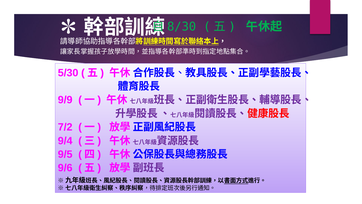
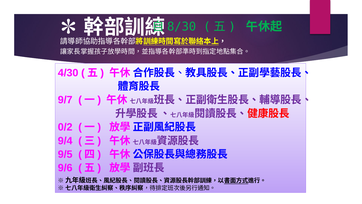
5/30: 5/30 -> 4/30
9/9: 9/9 -> 9/7
7/2: 7/2 -> 0/2
